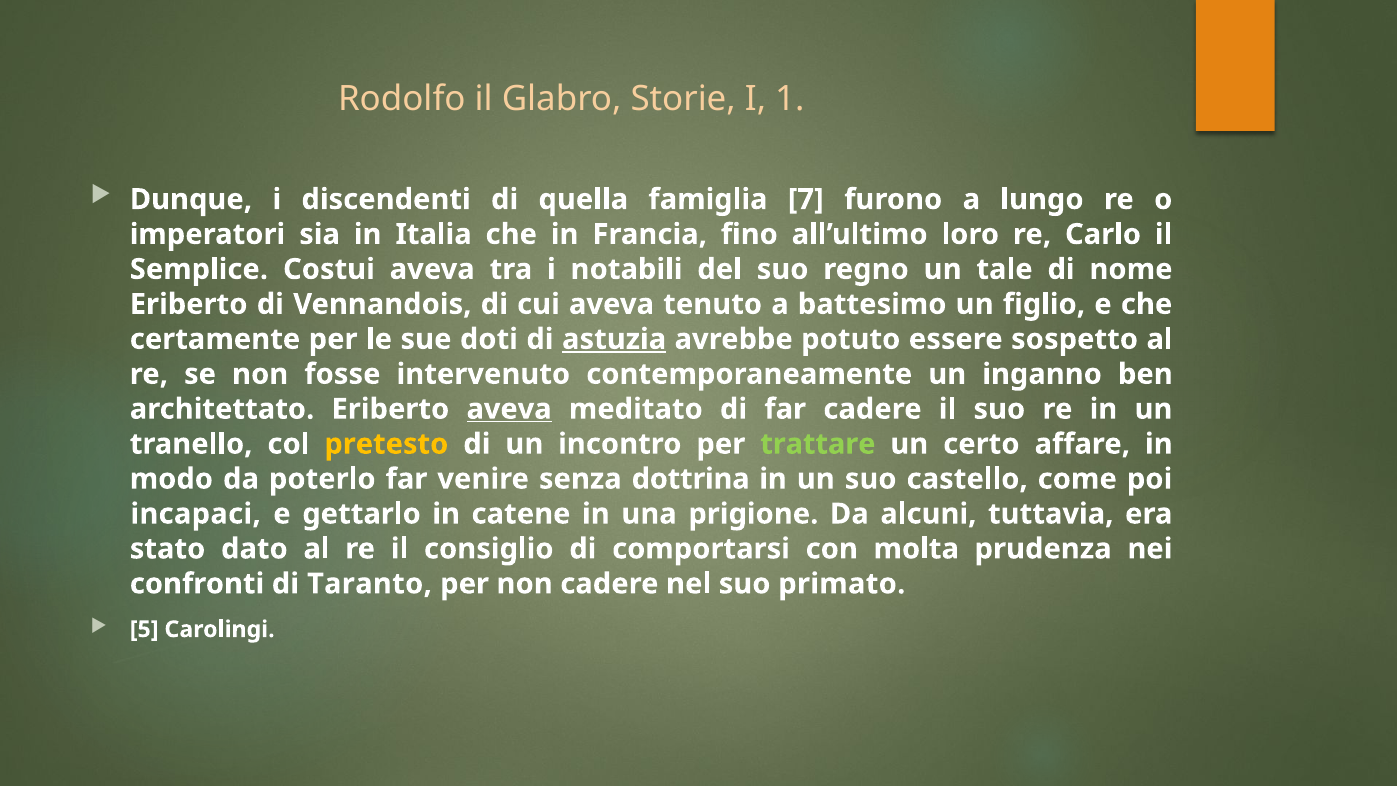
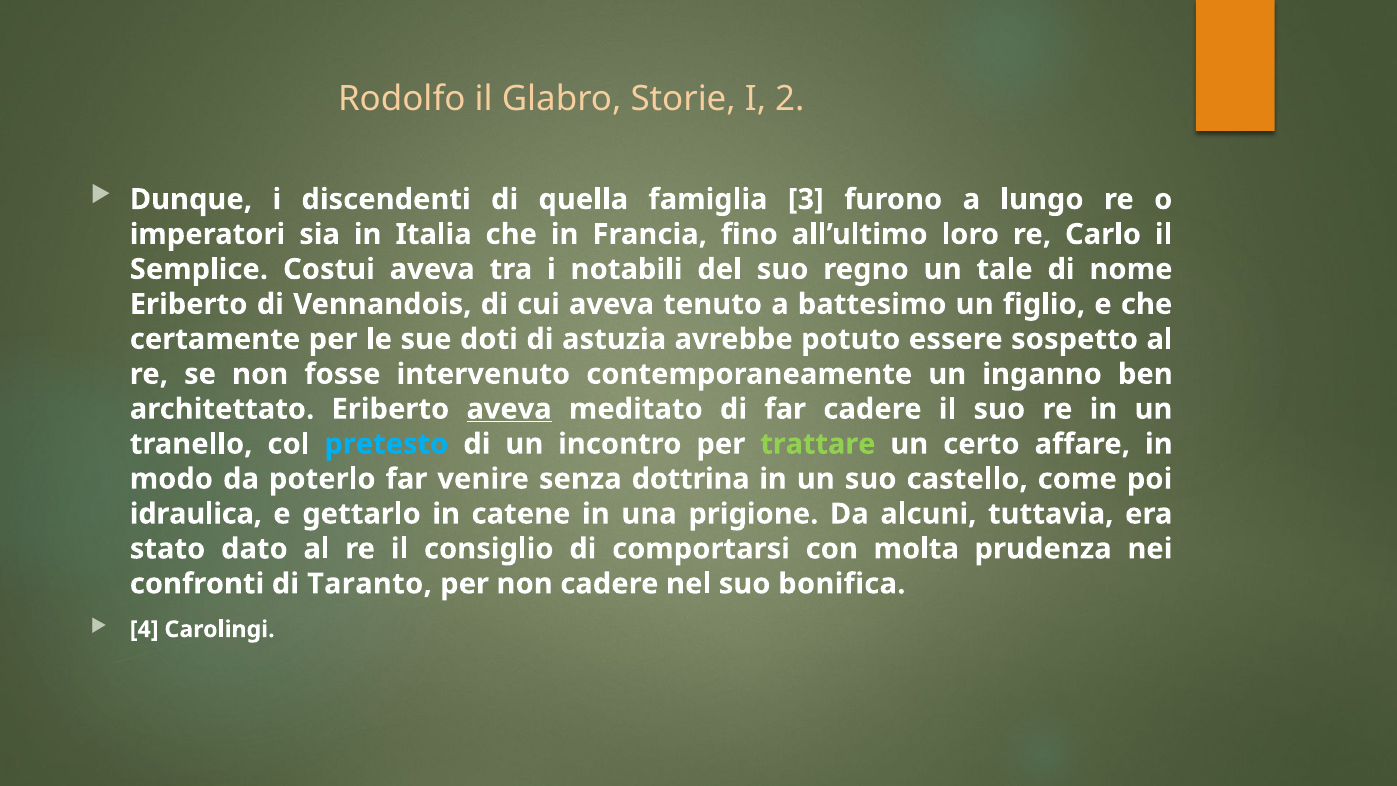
1: 1 -> 2
7: 7 -> 3
astuzia underline: present -> none
pretesto colour: yellow -> light blue
incapaci: incapaci -> idraulica
primato: primato -> bonifica
5: 5 -> 4
